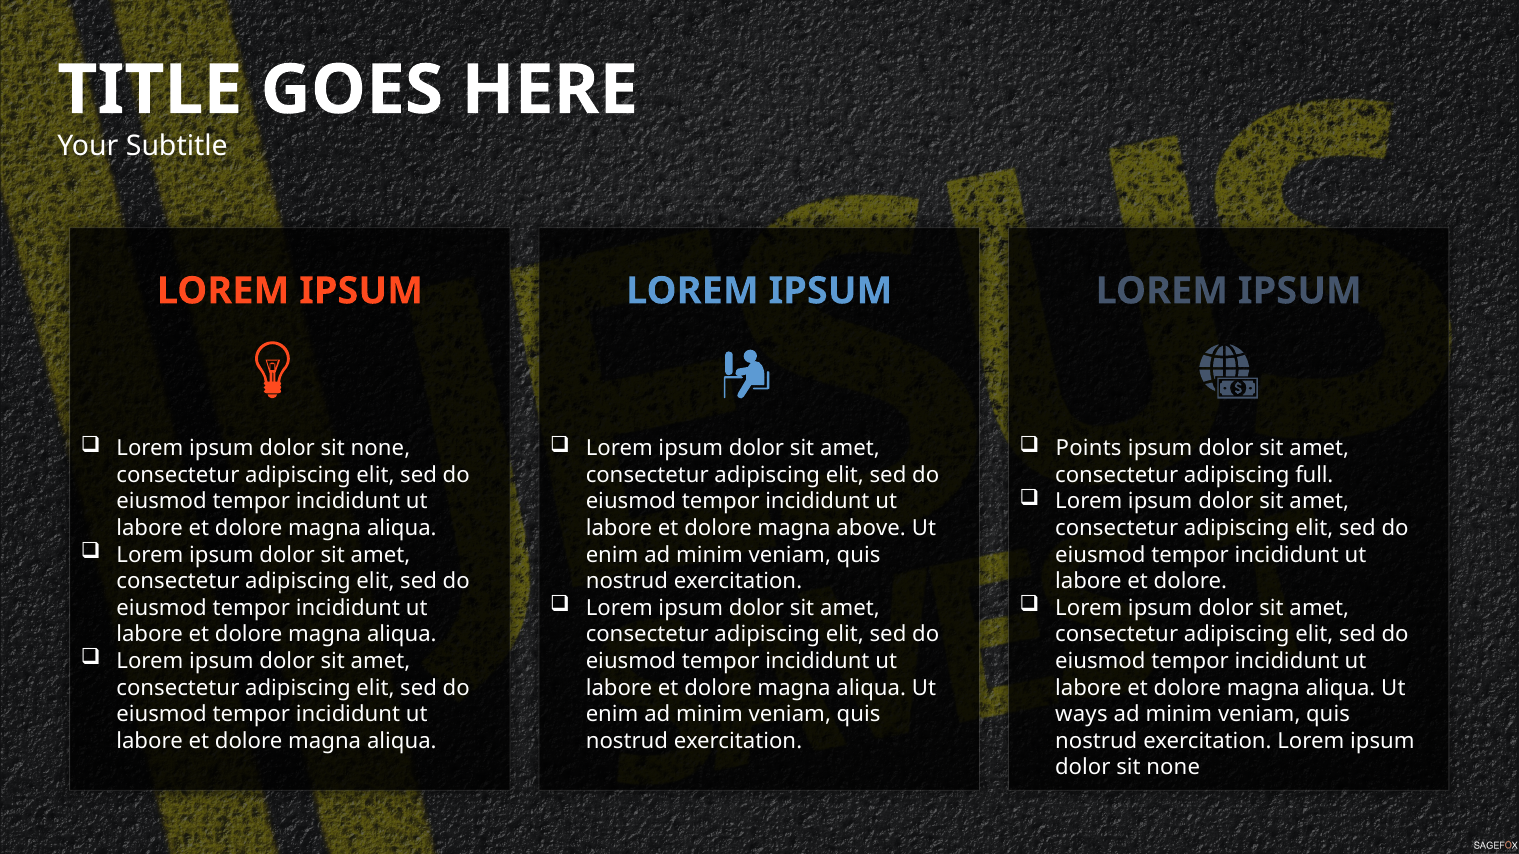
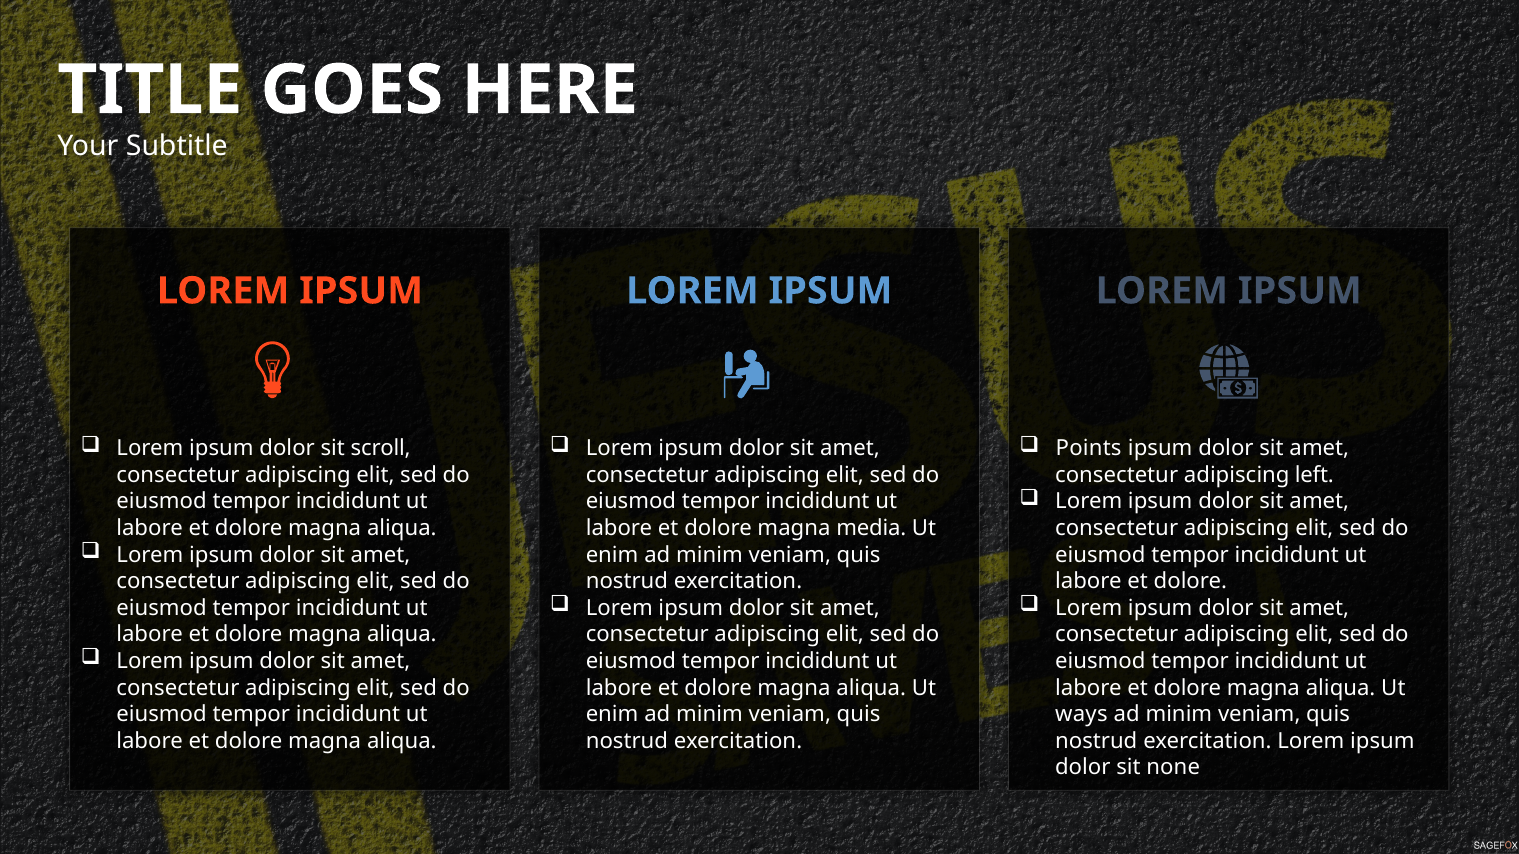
none at (380, 449): none -> scroll
full: full -> left
above: above -> media
